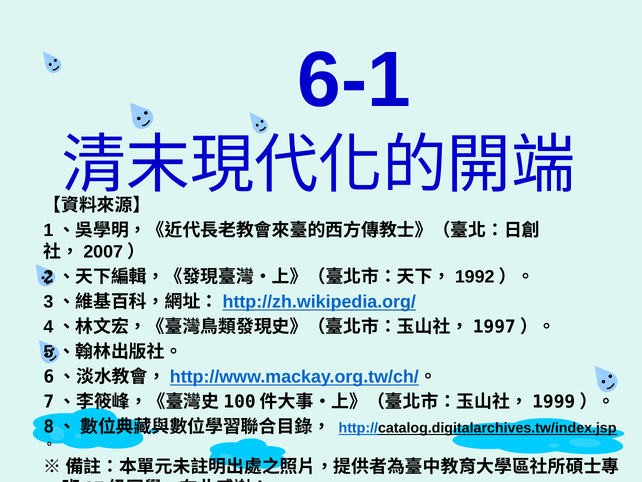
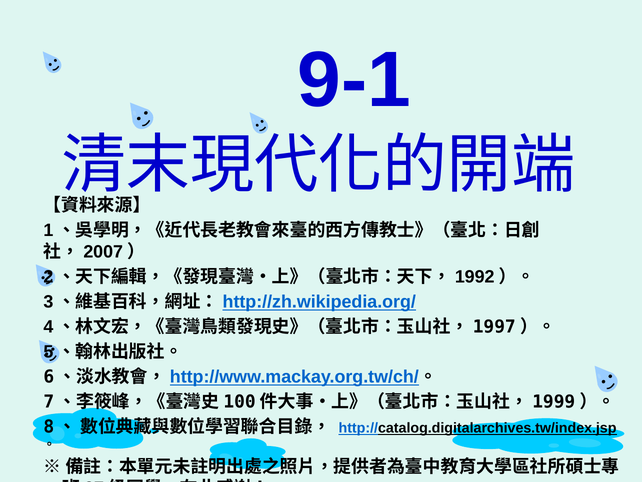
6-1: 6-1 -> 9-1
